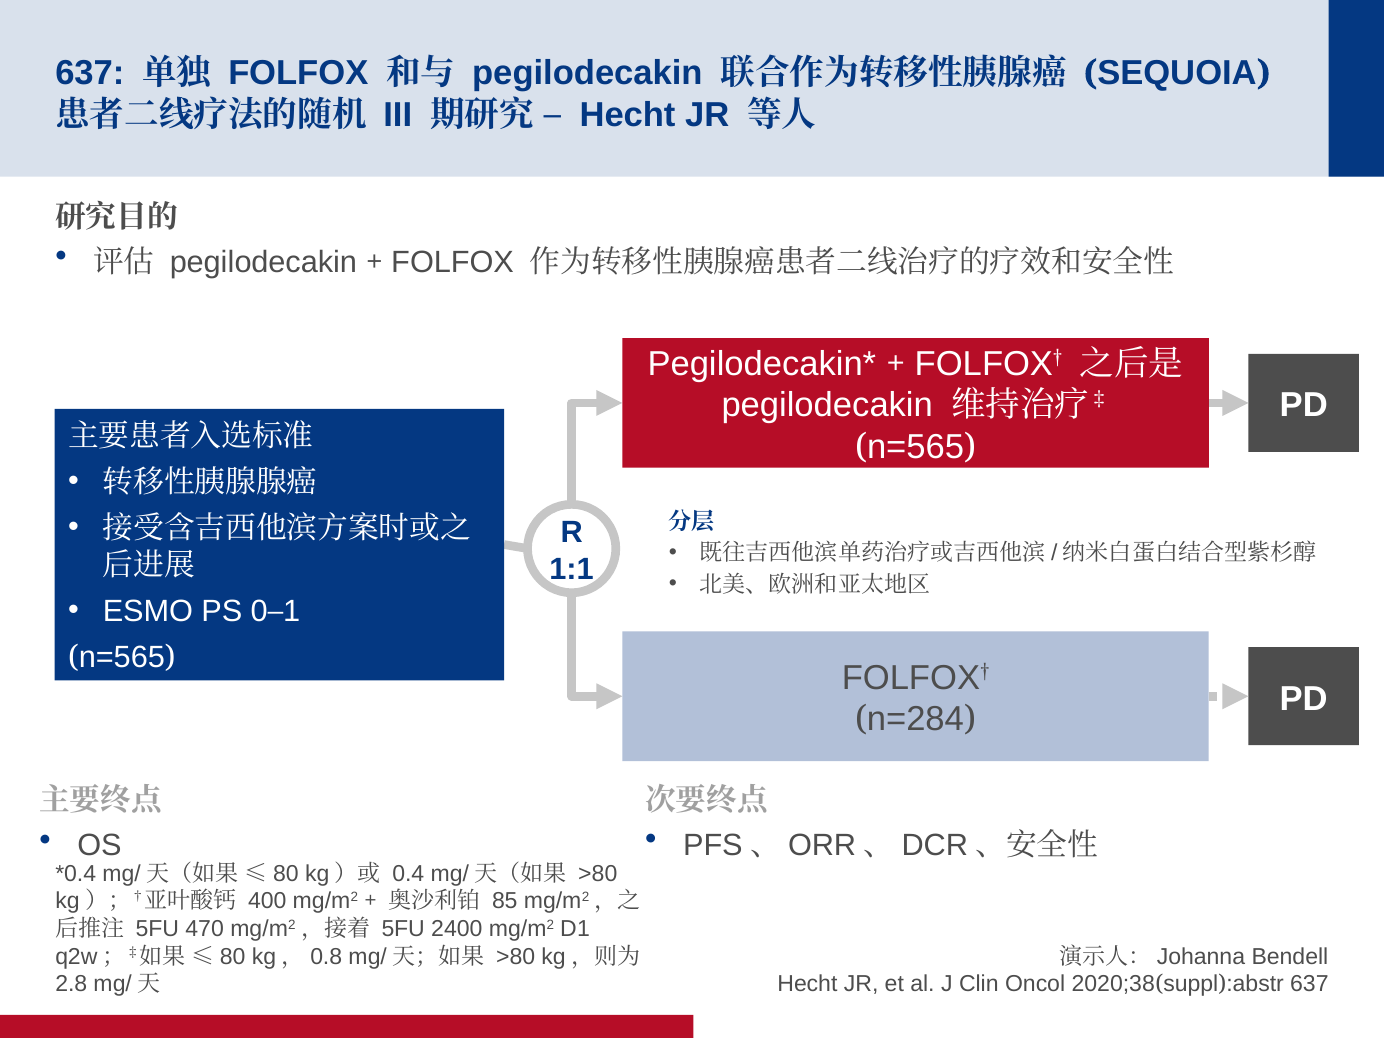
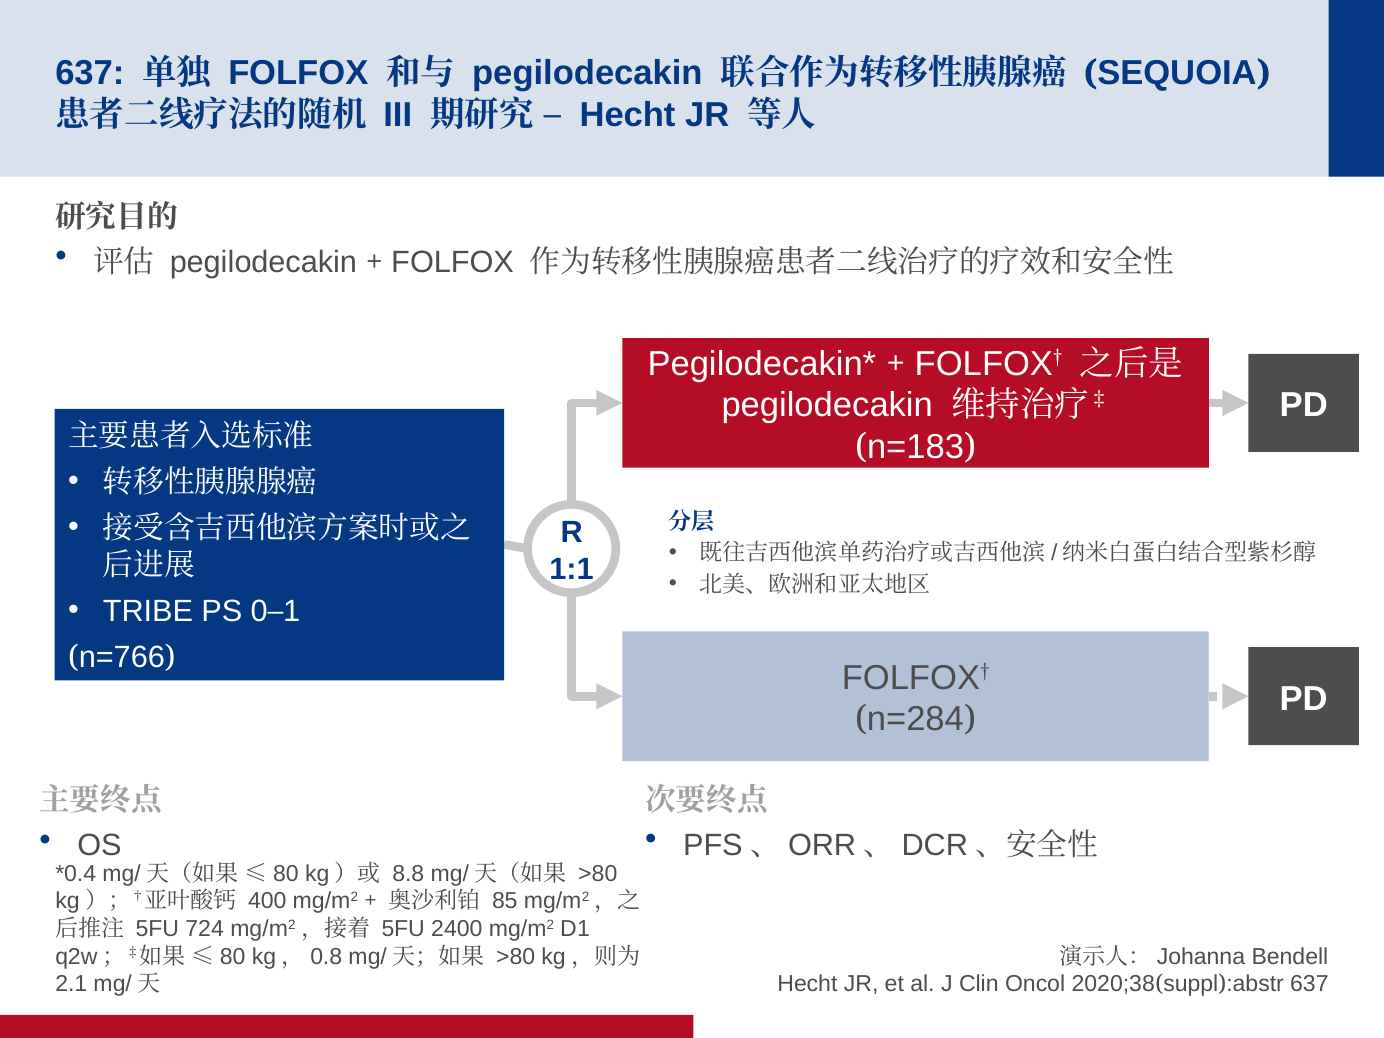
n=565 at (916, 447): n=565 -> n=183
ESMO: ESMO -> TRIBE
n=565 at (122, 657): n=565 -> n=766
0.4: 0.4 -> 8.8
470: 470 -> 724
2.8: 2.8 -> 2.1
